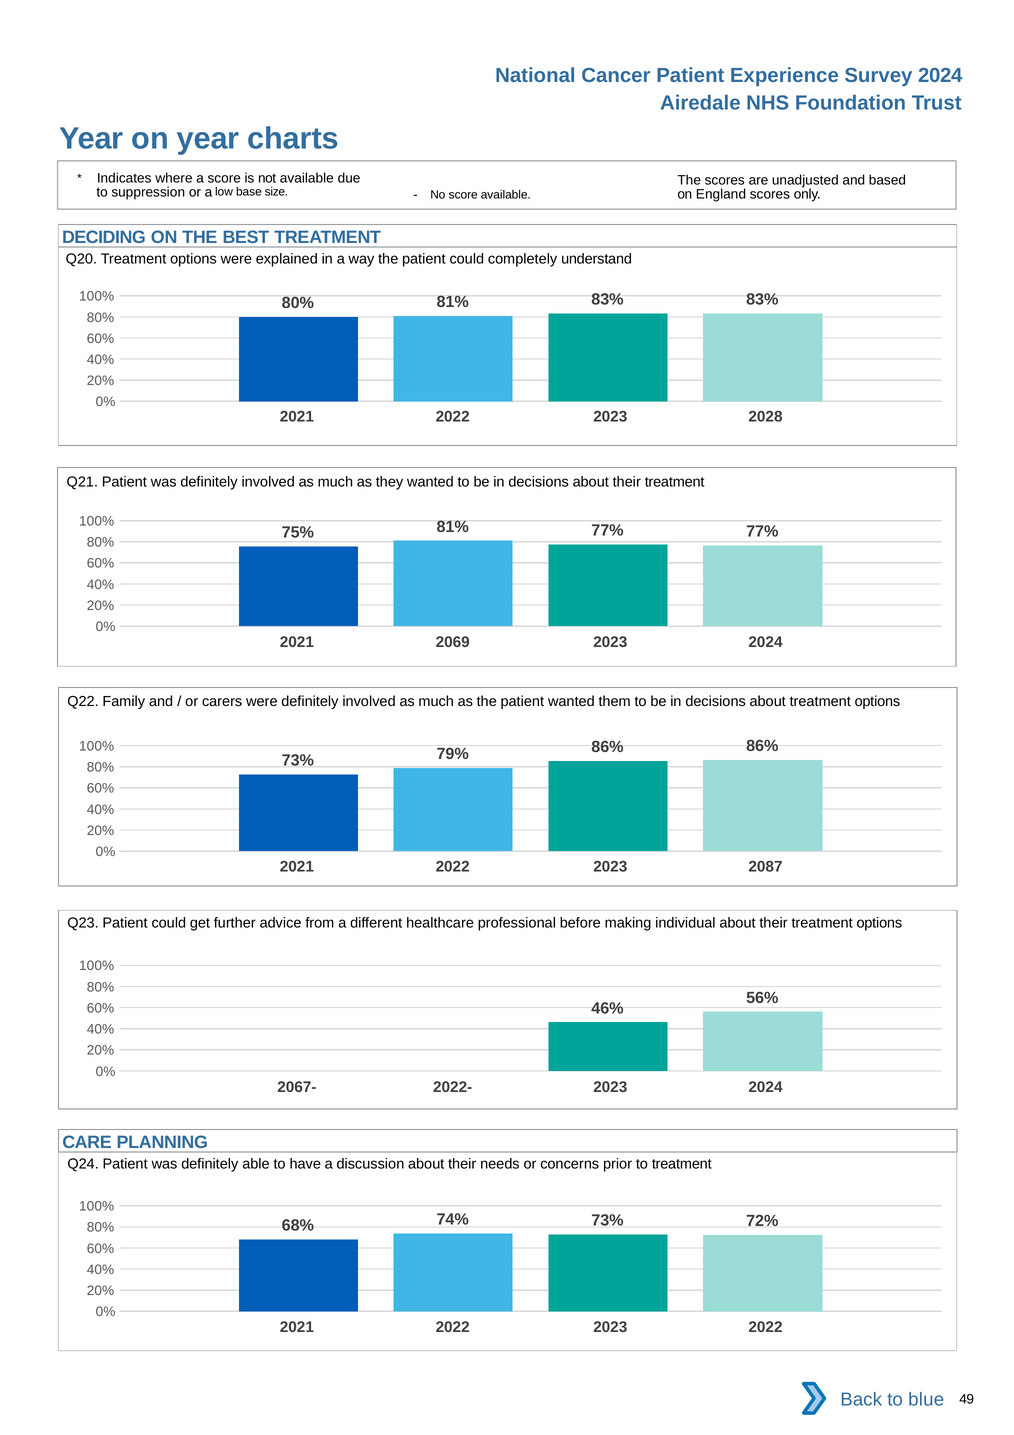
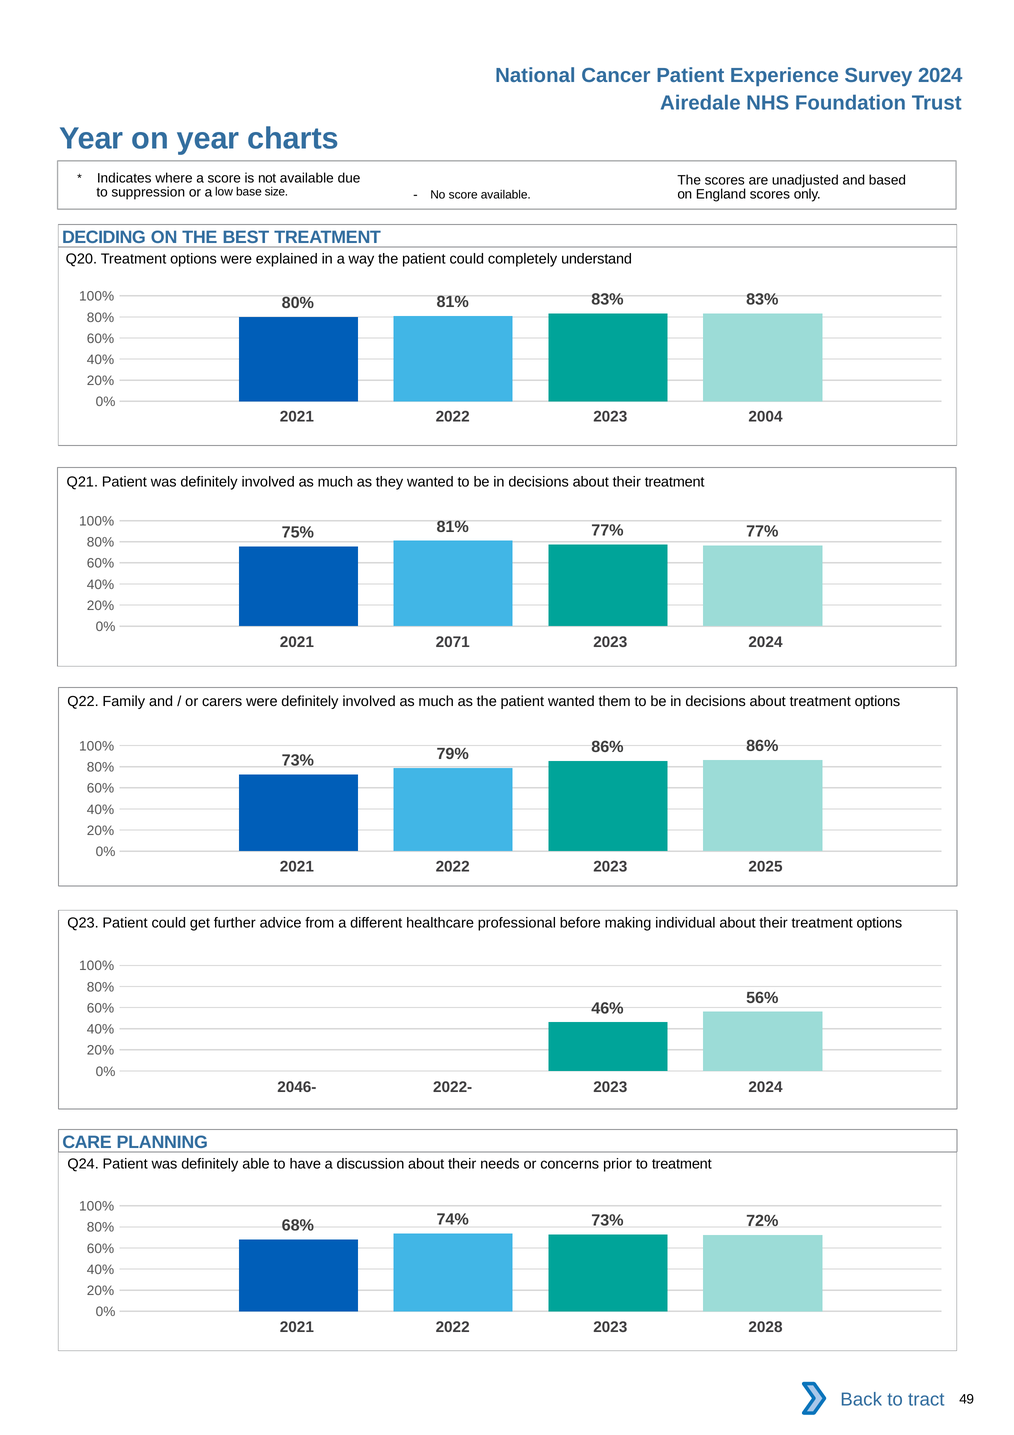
2028: 2028 -> 2004
2069: 2069 -> 2071
2087: 2087 -> 2025
2067-: 2067- -> 2046-
2023 2022: 2022 -> 2028
blue: blue -> tract
